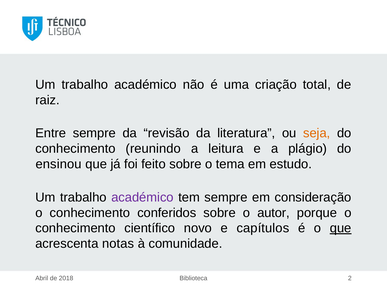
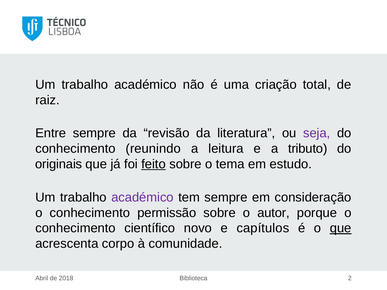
seja colour: orange -> purple
plágio: plágio -> tributo
ensinou: ensinou -> originais
feito underline: none -> present
conferidos: conferidos -> permissão
notas: notas -> corpo
